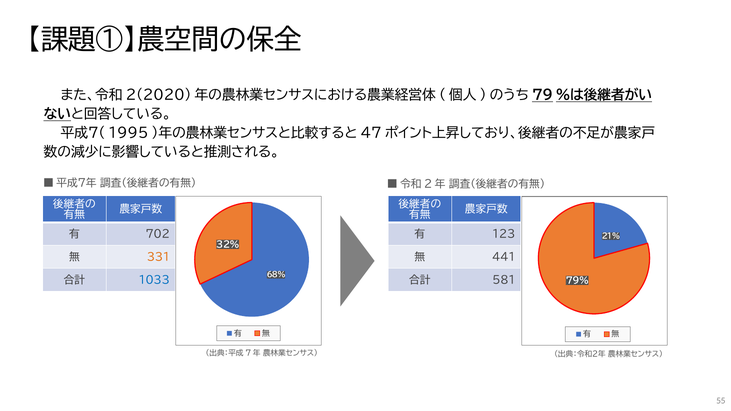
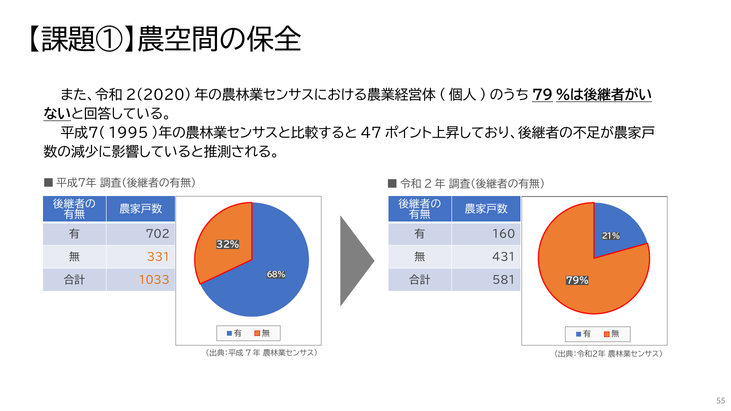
123: 123 -> 160
441: 441 -> 431
1033 colour: blue -> orange
